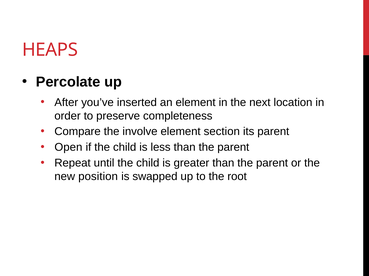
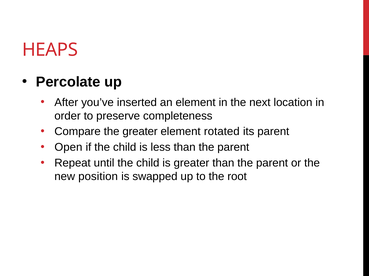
the involve: involve -> greater
section: section -> rotated
